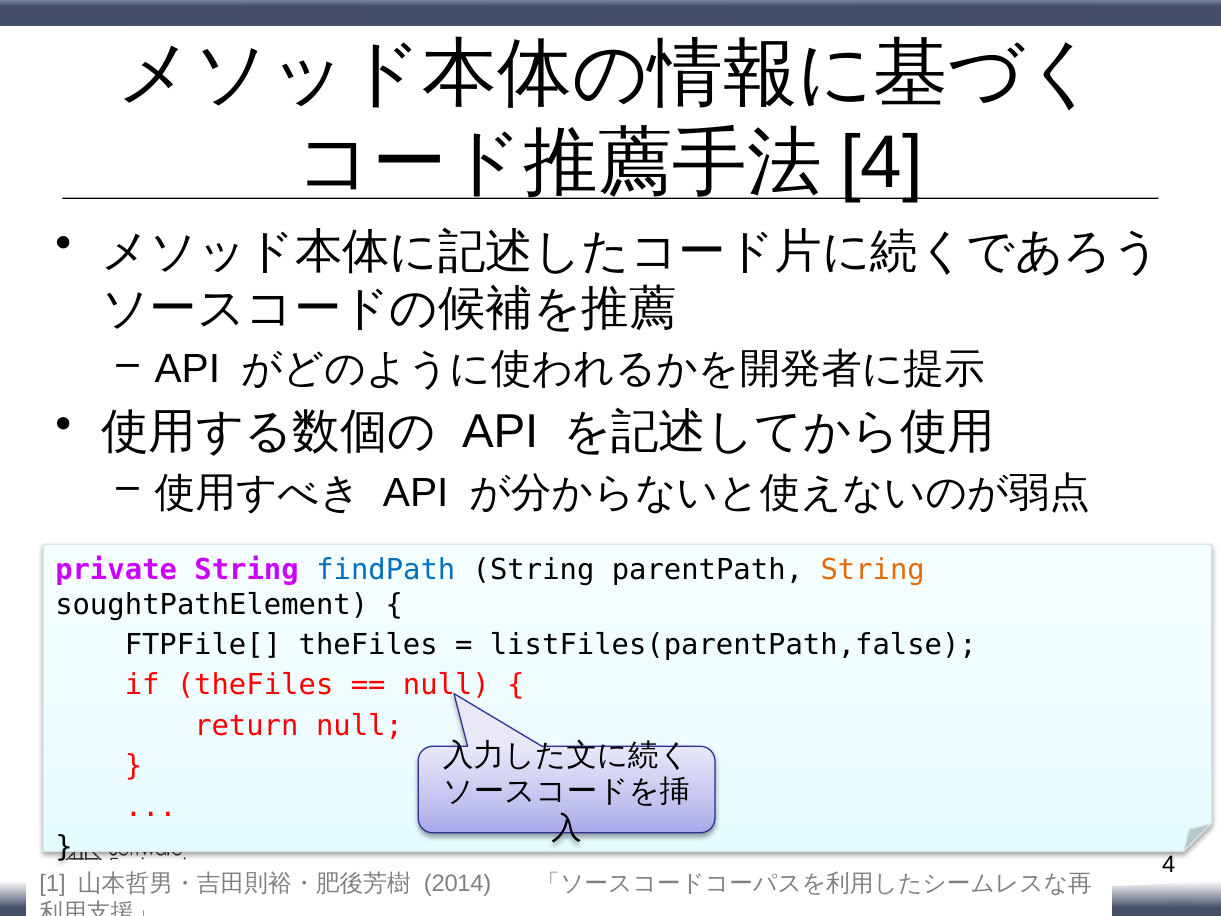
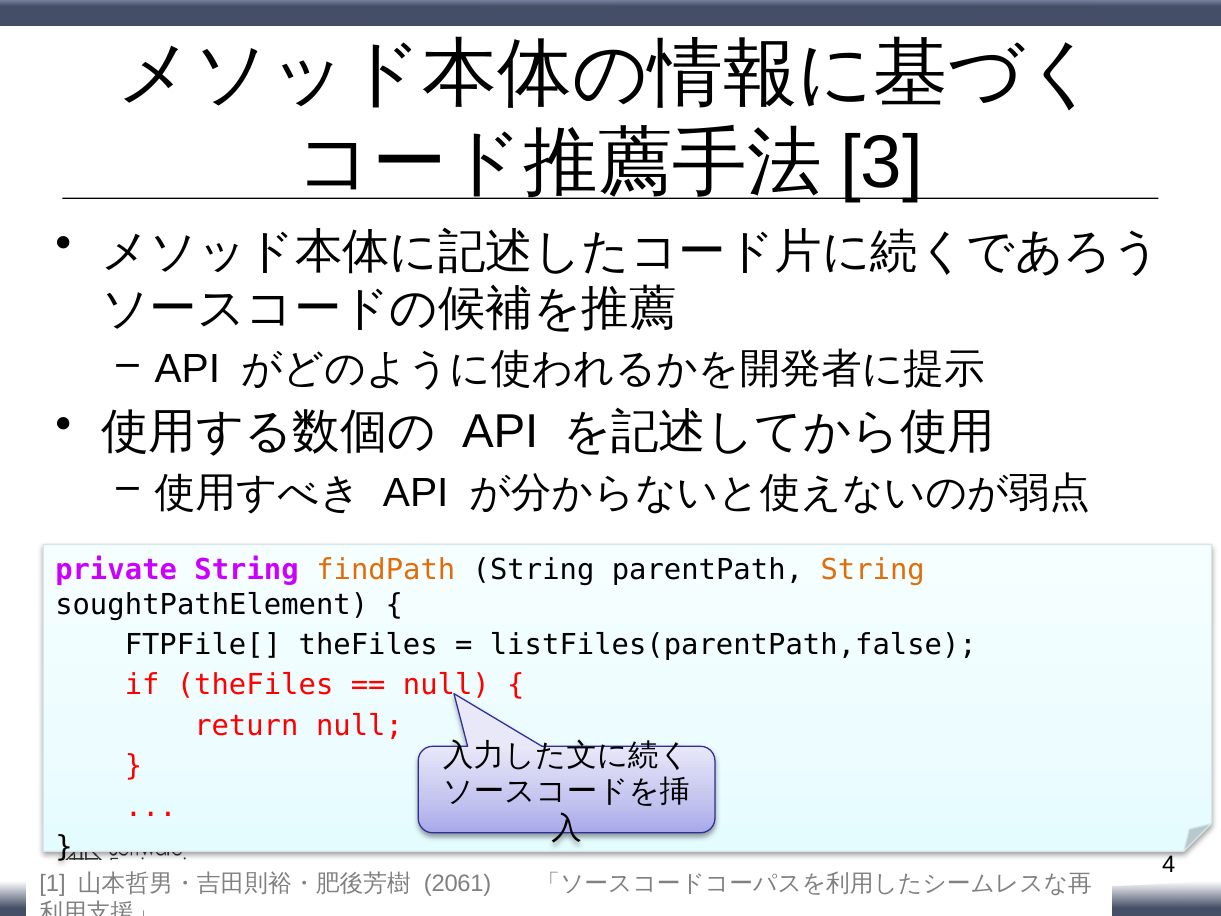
4 at (882, 163): 4 -> 3
findPath colour: blue -> orange
2014: 2014 -> 2061
